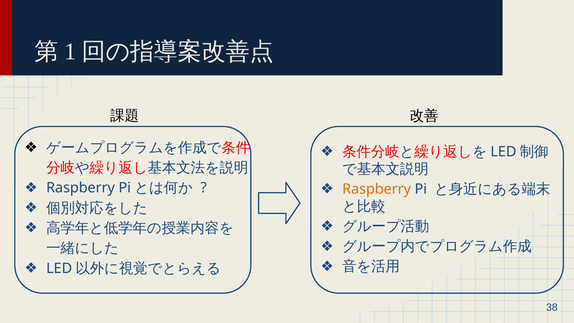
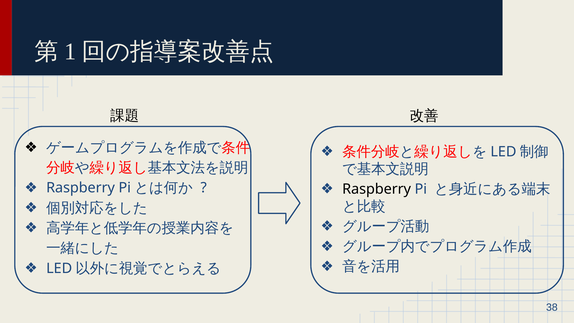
Raspberry at (377, 189) colour: orange -> black
